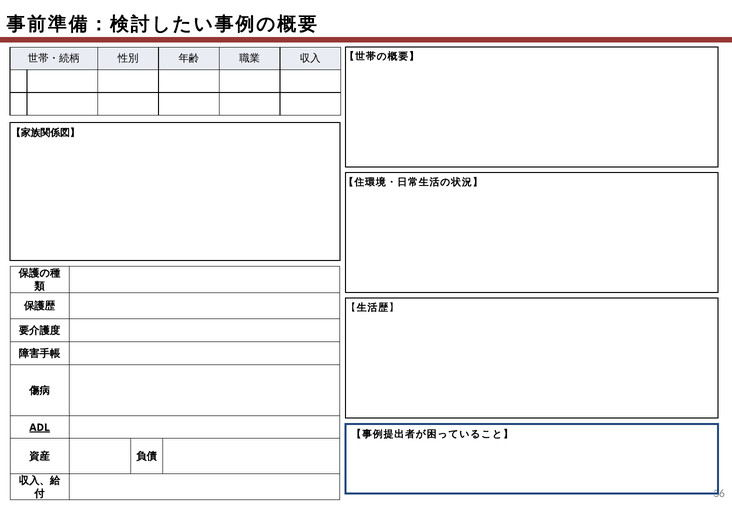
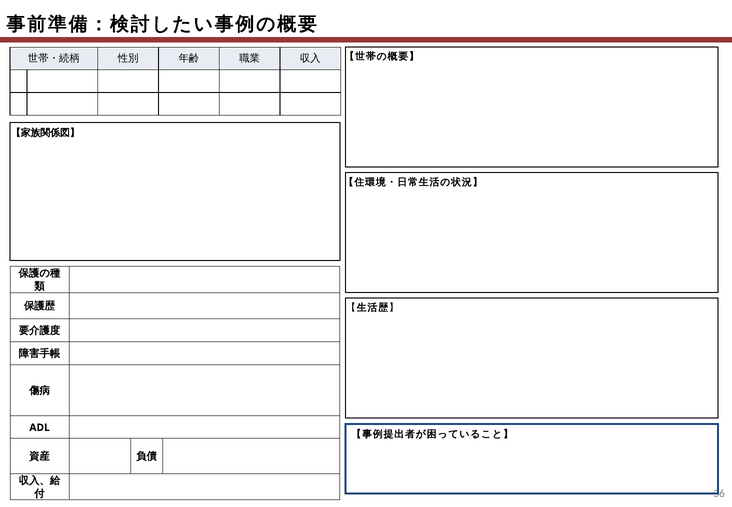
ADL underline: present -> none
